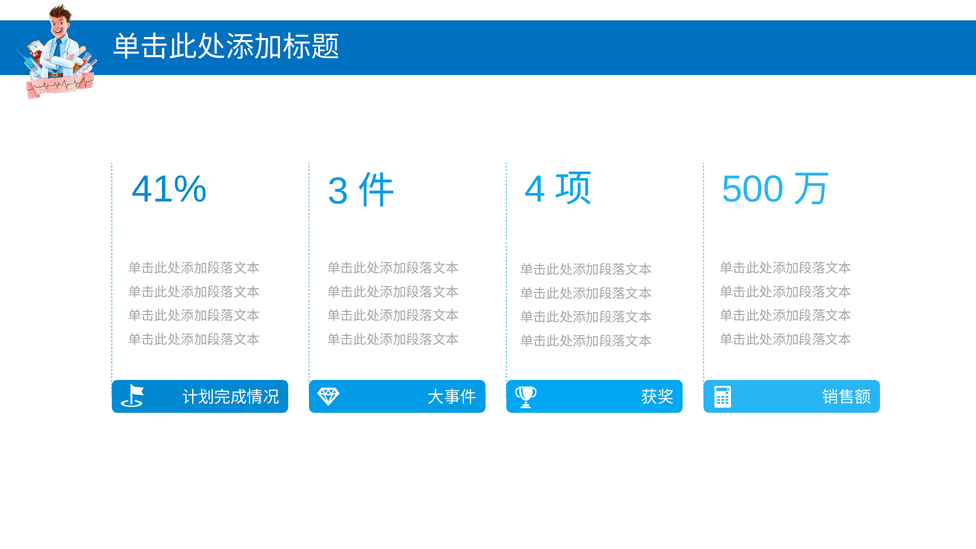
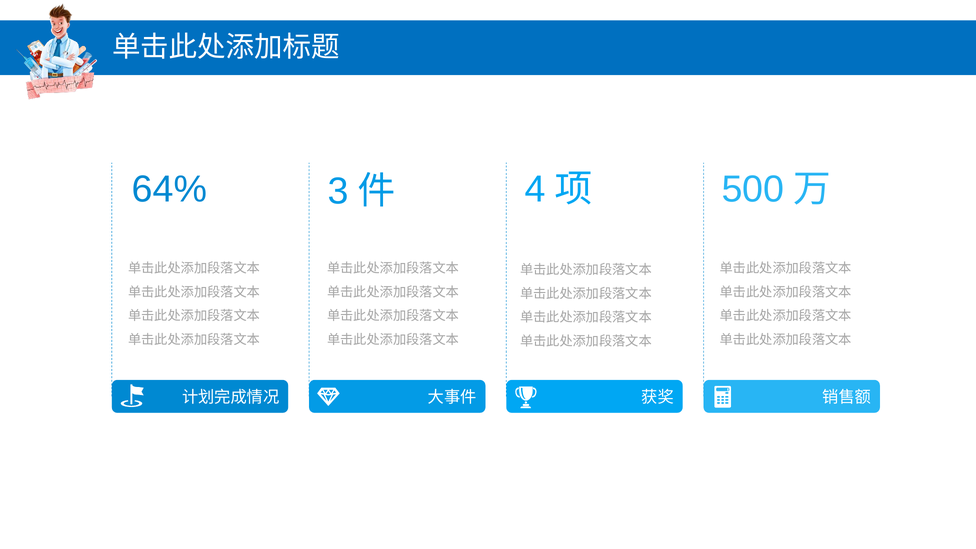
41%: 41% -> 64%
